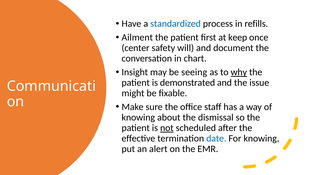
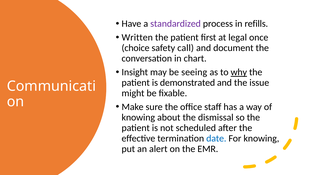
standardized colour: blue -> purple
Ailment: Ailment -> Written
keep: keep -> legal
center: center -> choice
will: will -> call
not underline: present -> none
